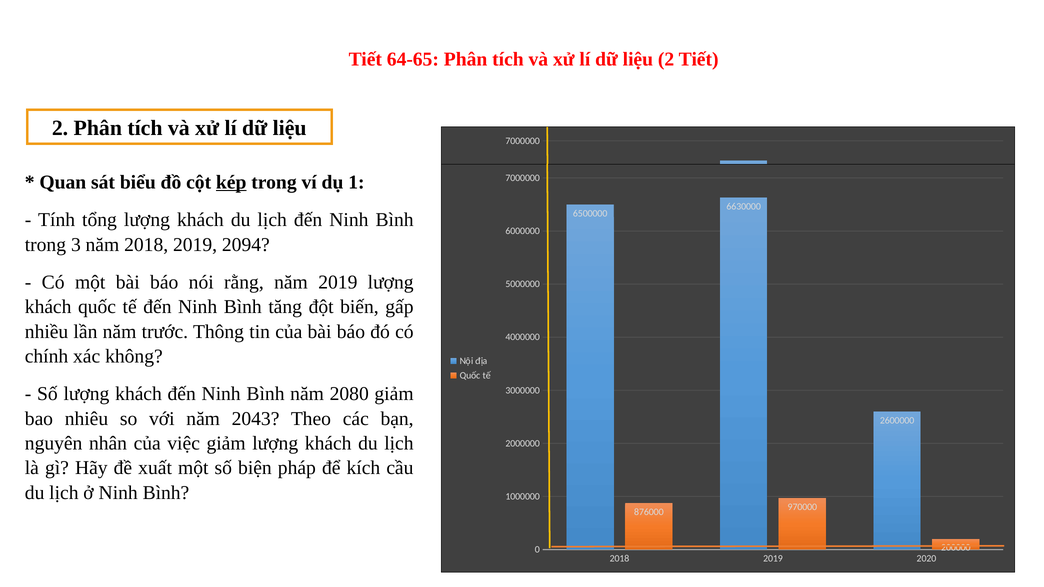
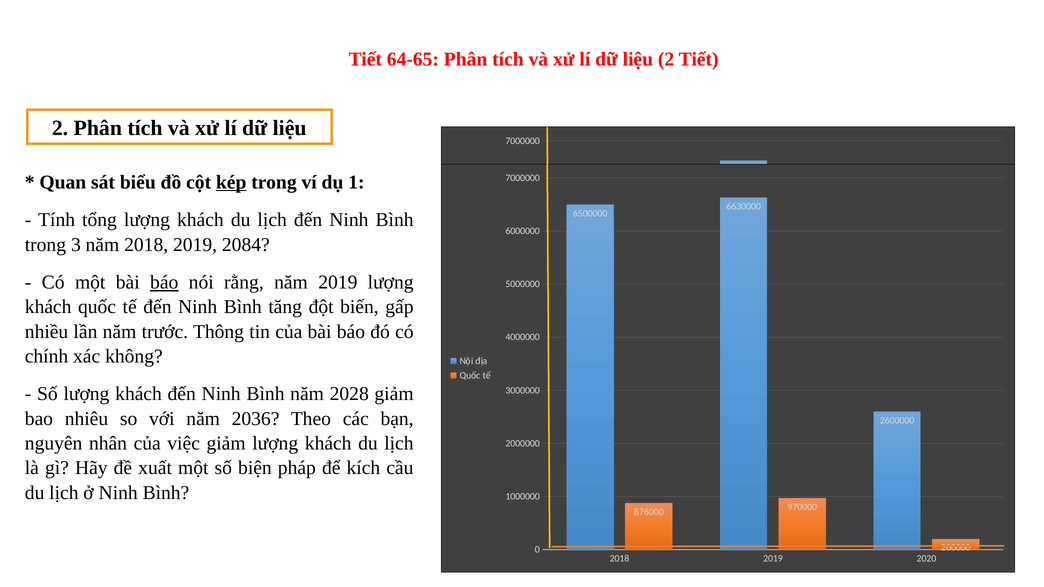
2094: 2094 -> 2084
báo at (164, 282) underline: none -> present
2080: 2080 -> 2028
2043: 2043 -> 2036
